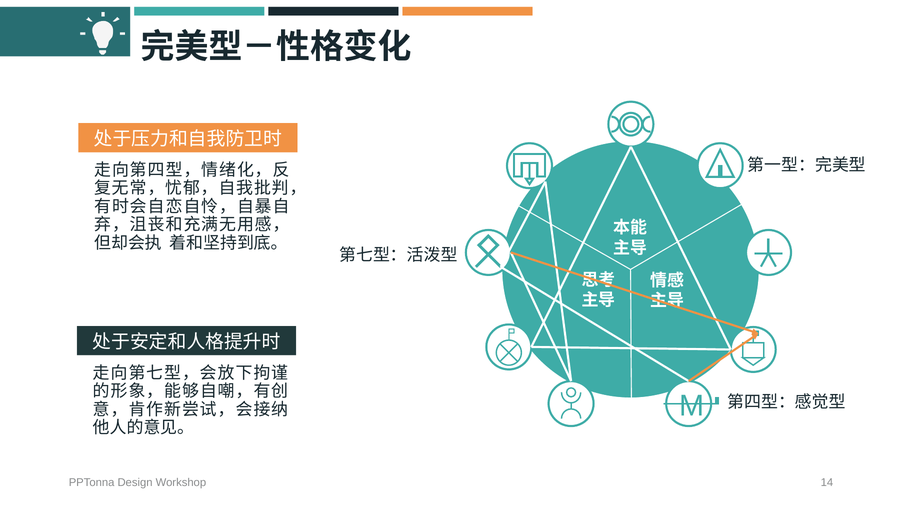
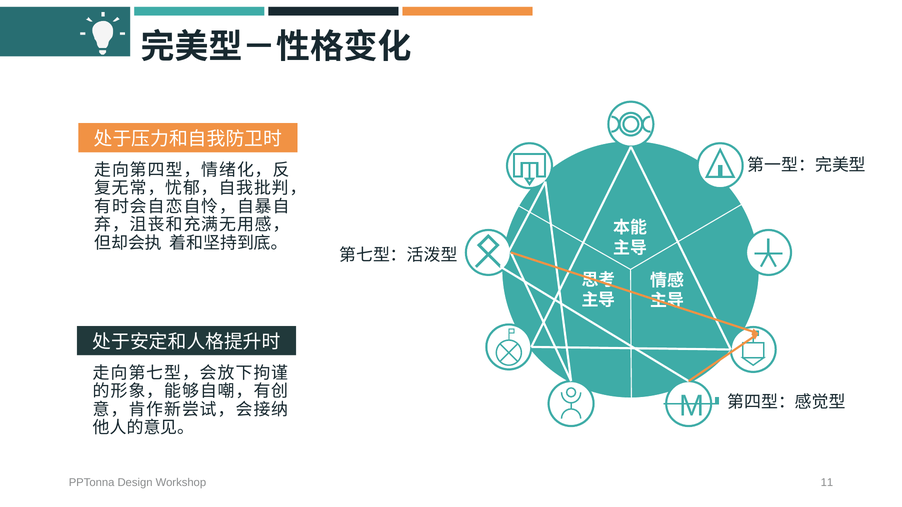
14: 14 -> 11
